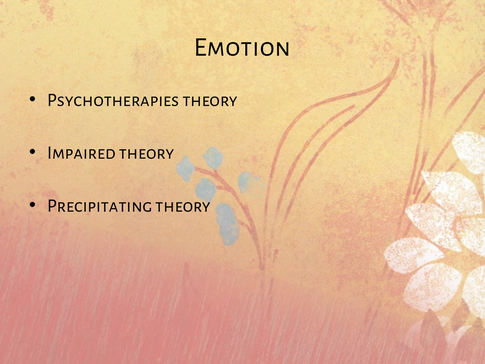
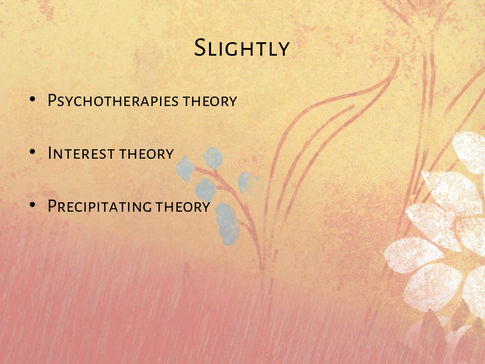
Emotion: Emotion -> Slightly
Impaired: Impaired -> Interest
